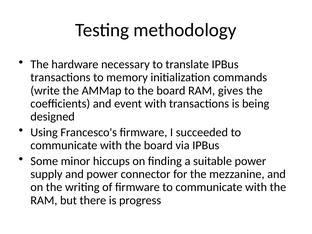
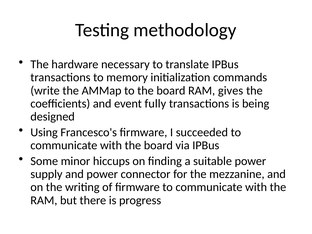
event with: with -> fully
